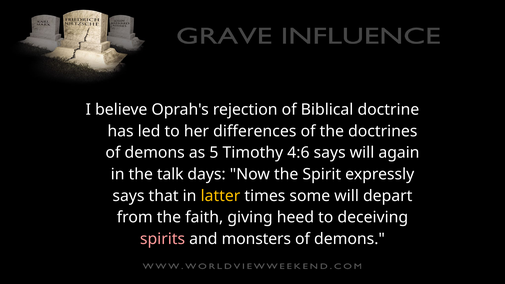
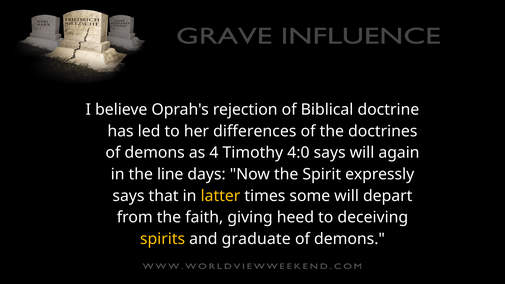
5: 5 -> 4
4:6: 4:6 -> 4:0
talk: talk -> line
spirits colour: pink -> yellow
monsters: monsters -> graduate
